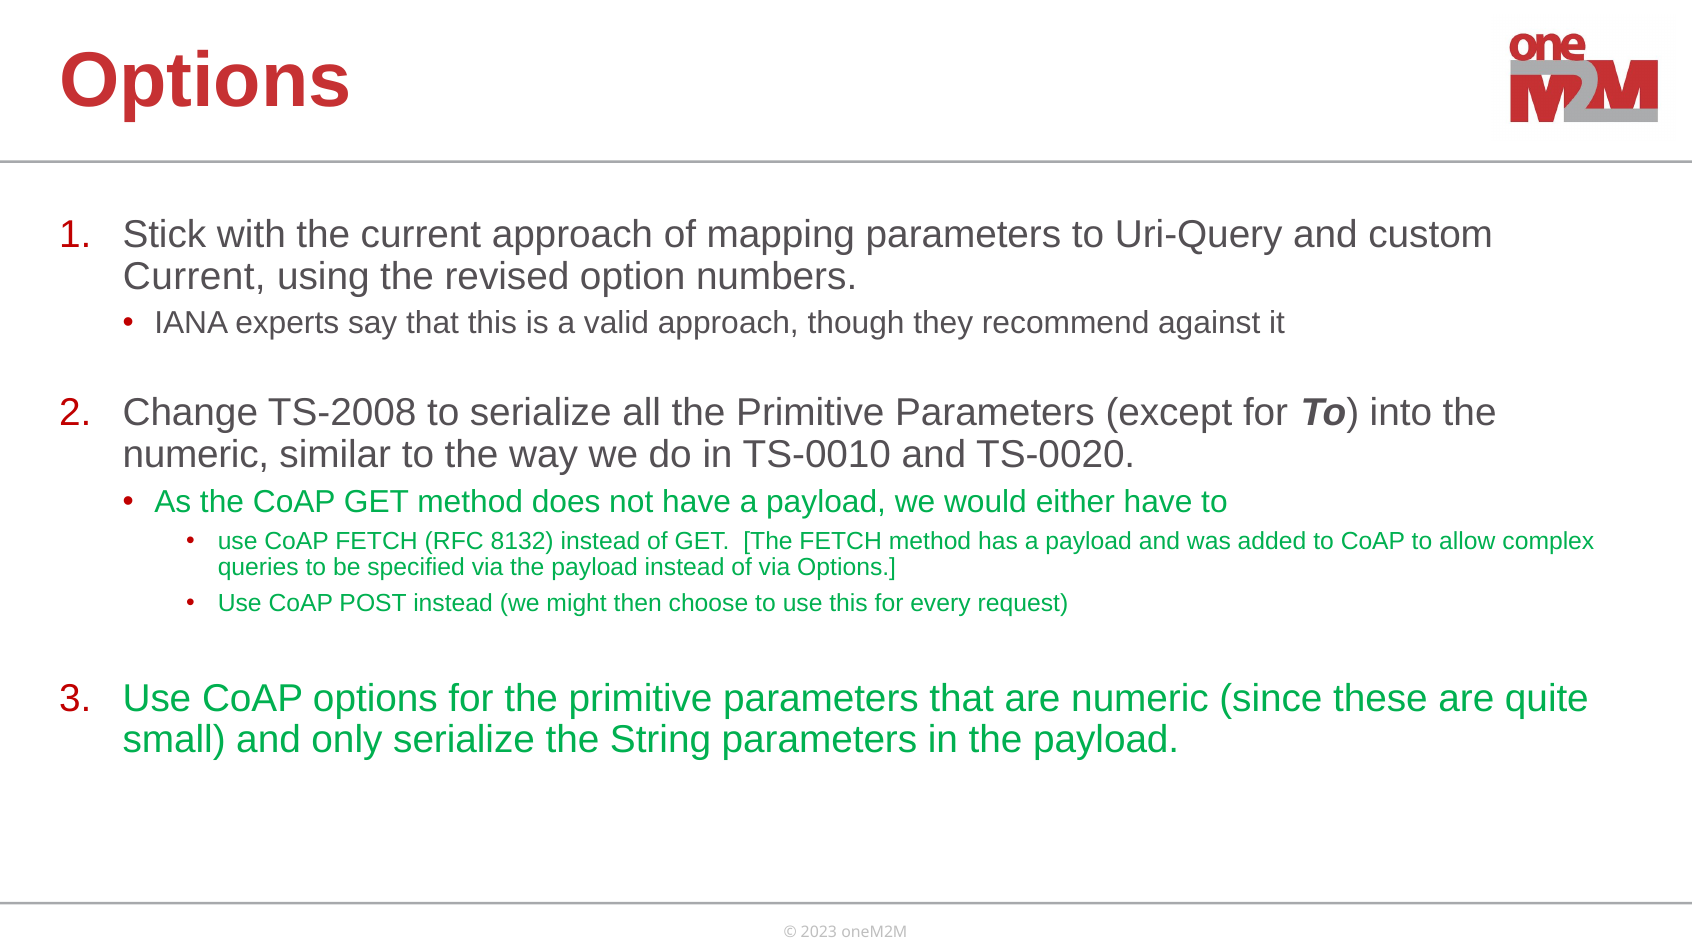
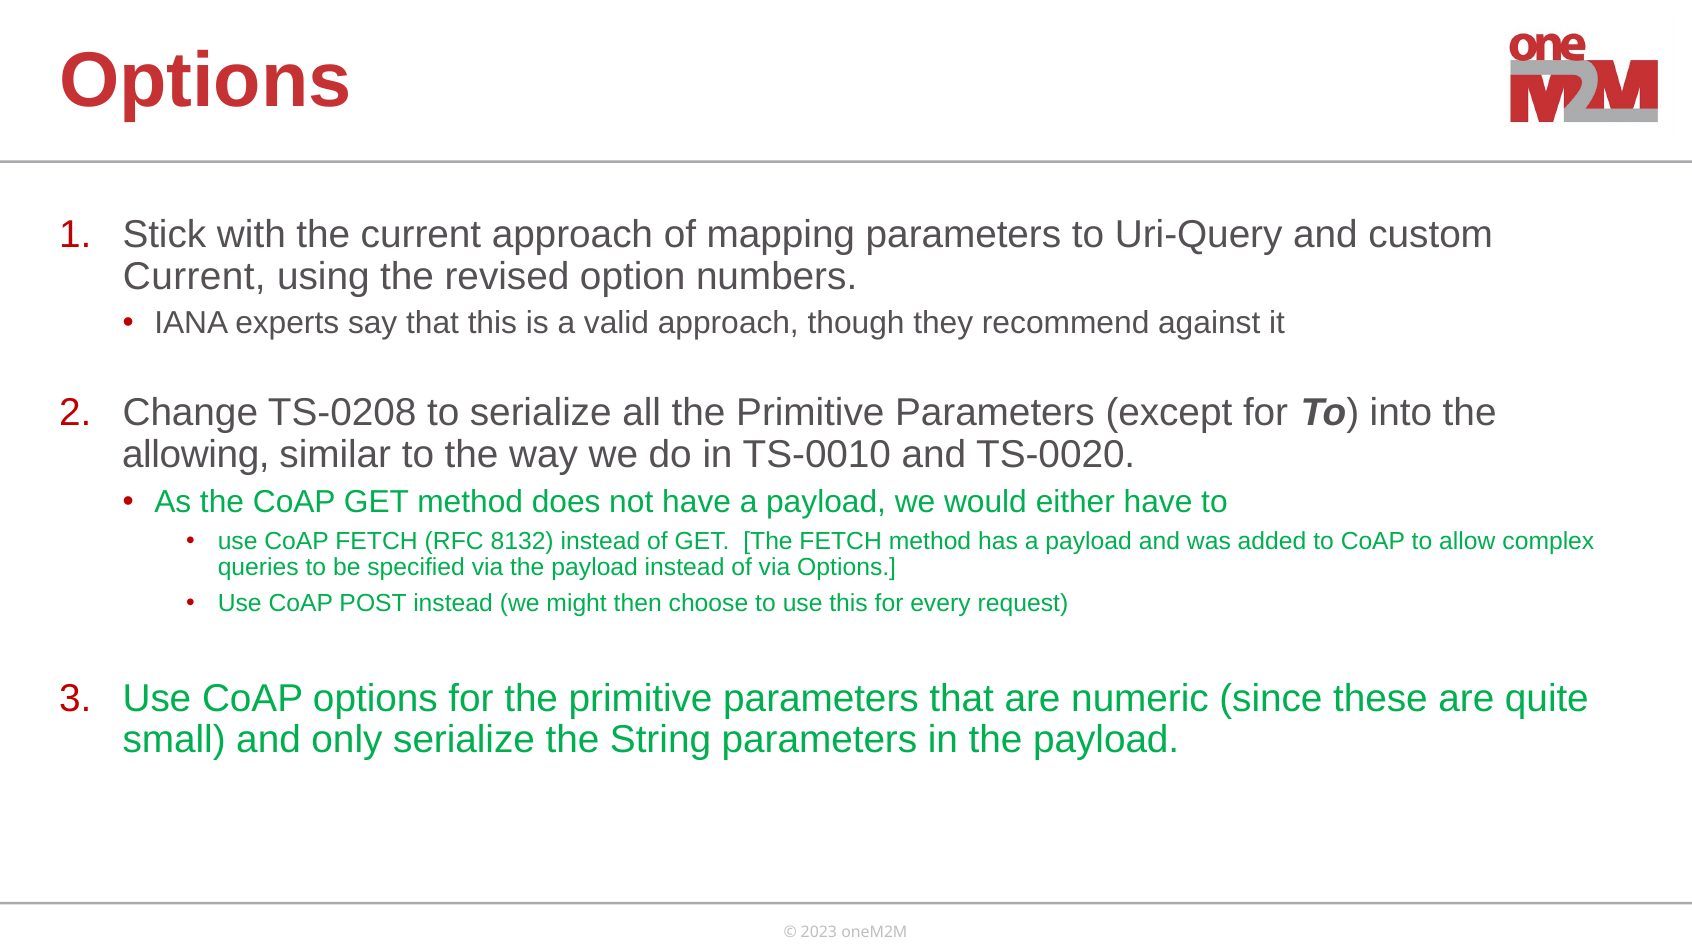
TS-2008: TS-2008 -> TS-0208
numeric at (196, 455): numeric -> allowing
